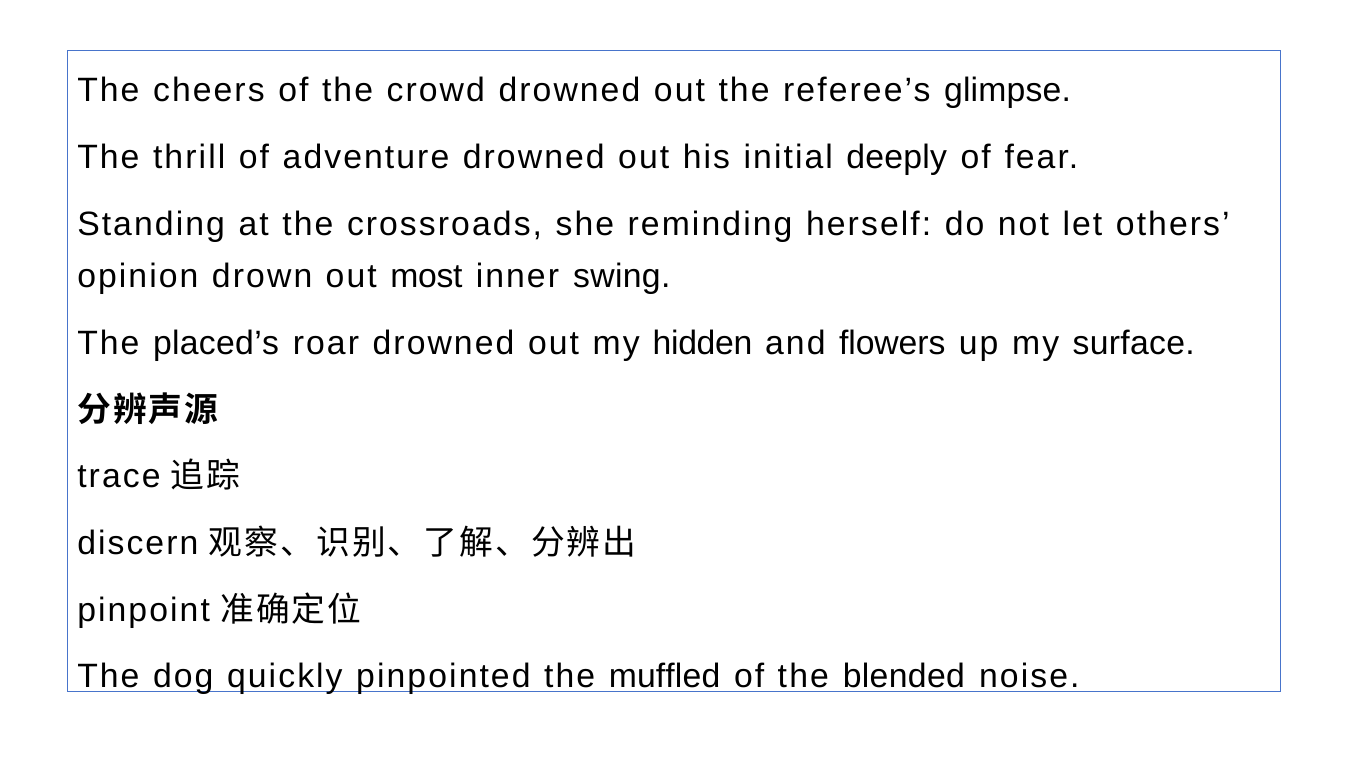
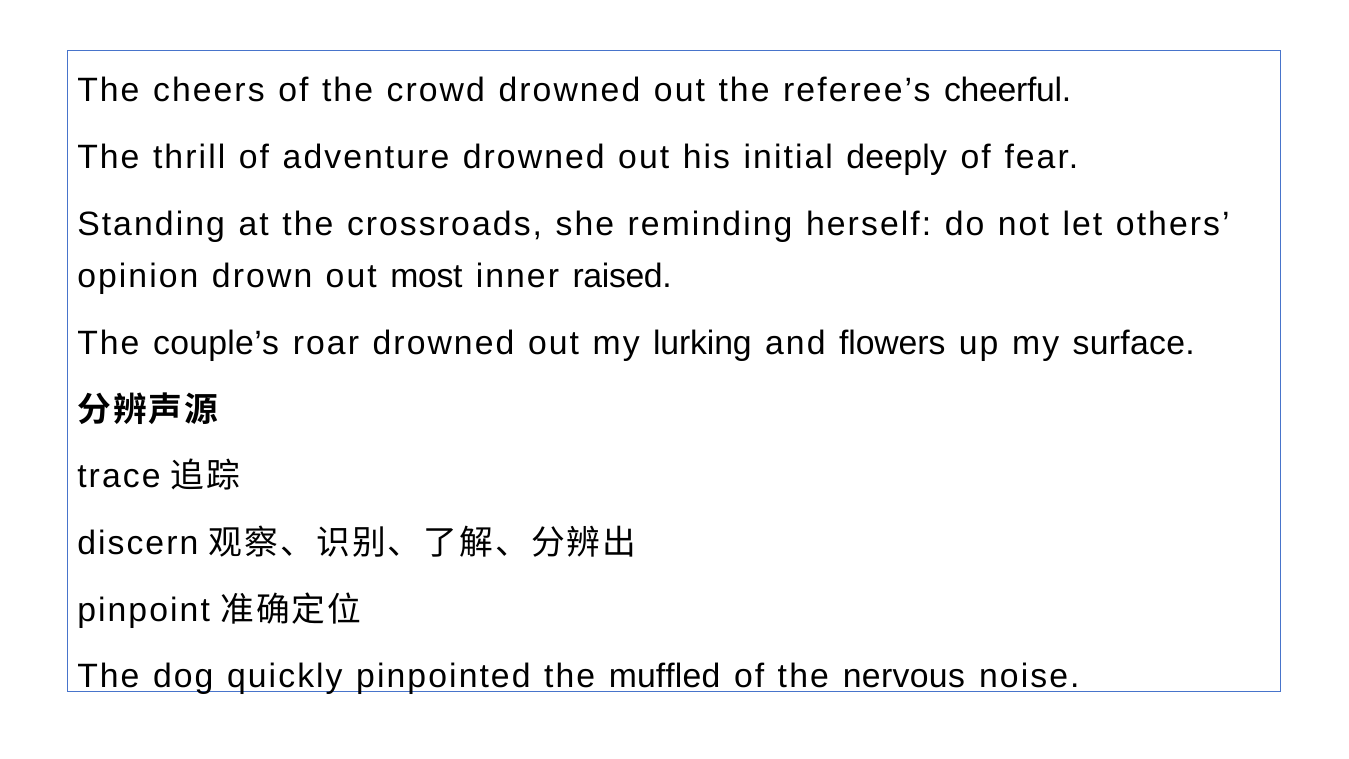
glimpse: glimpse -> cheerful
swing: swing -> raised
placed’s: placed’s -> couple’s
hidden: hidden -> lurking
blended: blended -> nervous
